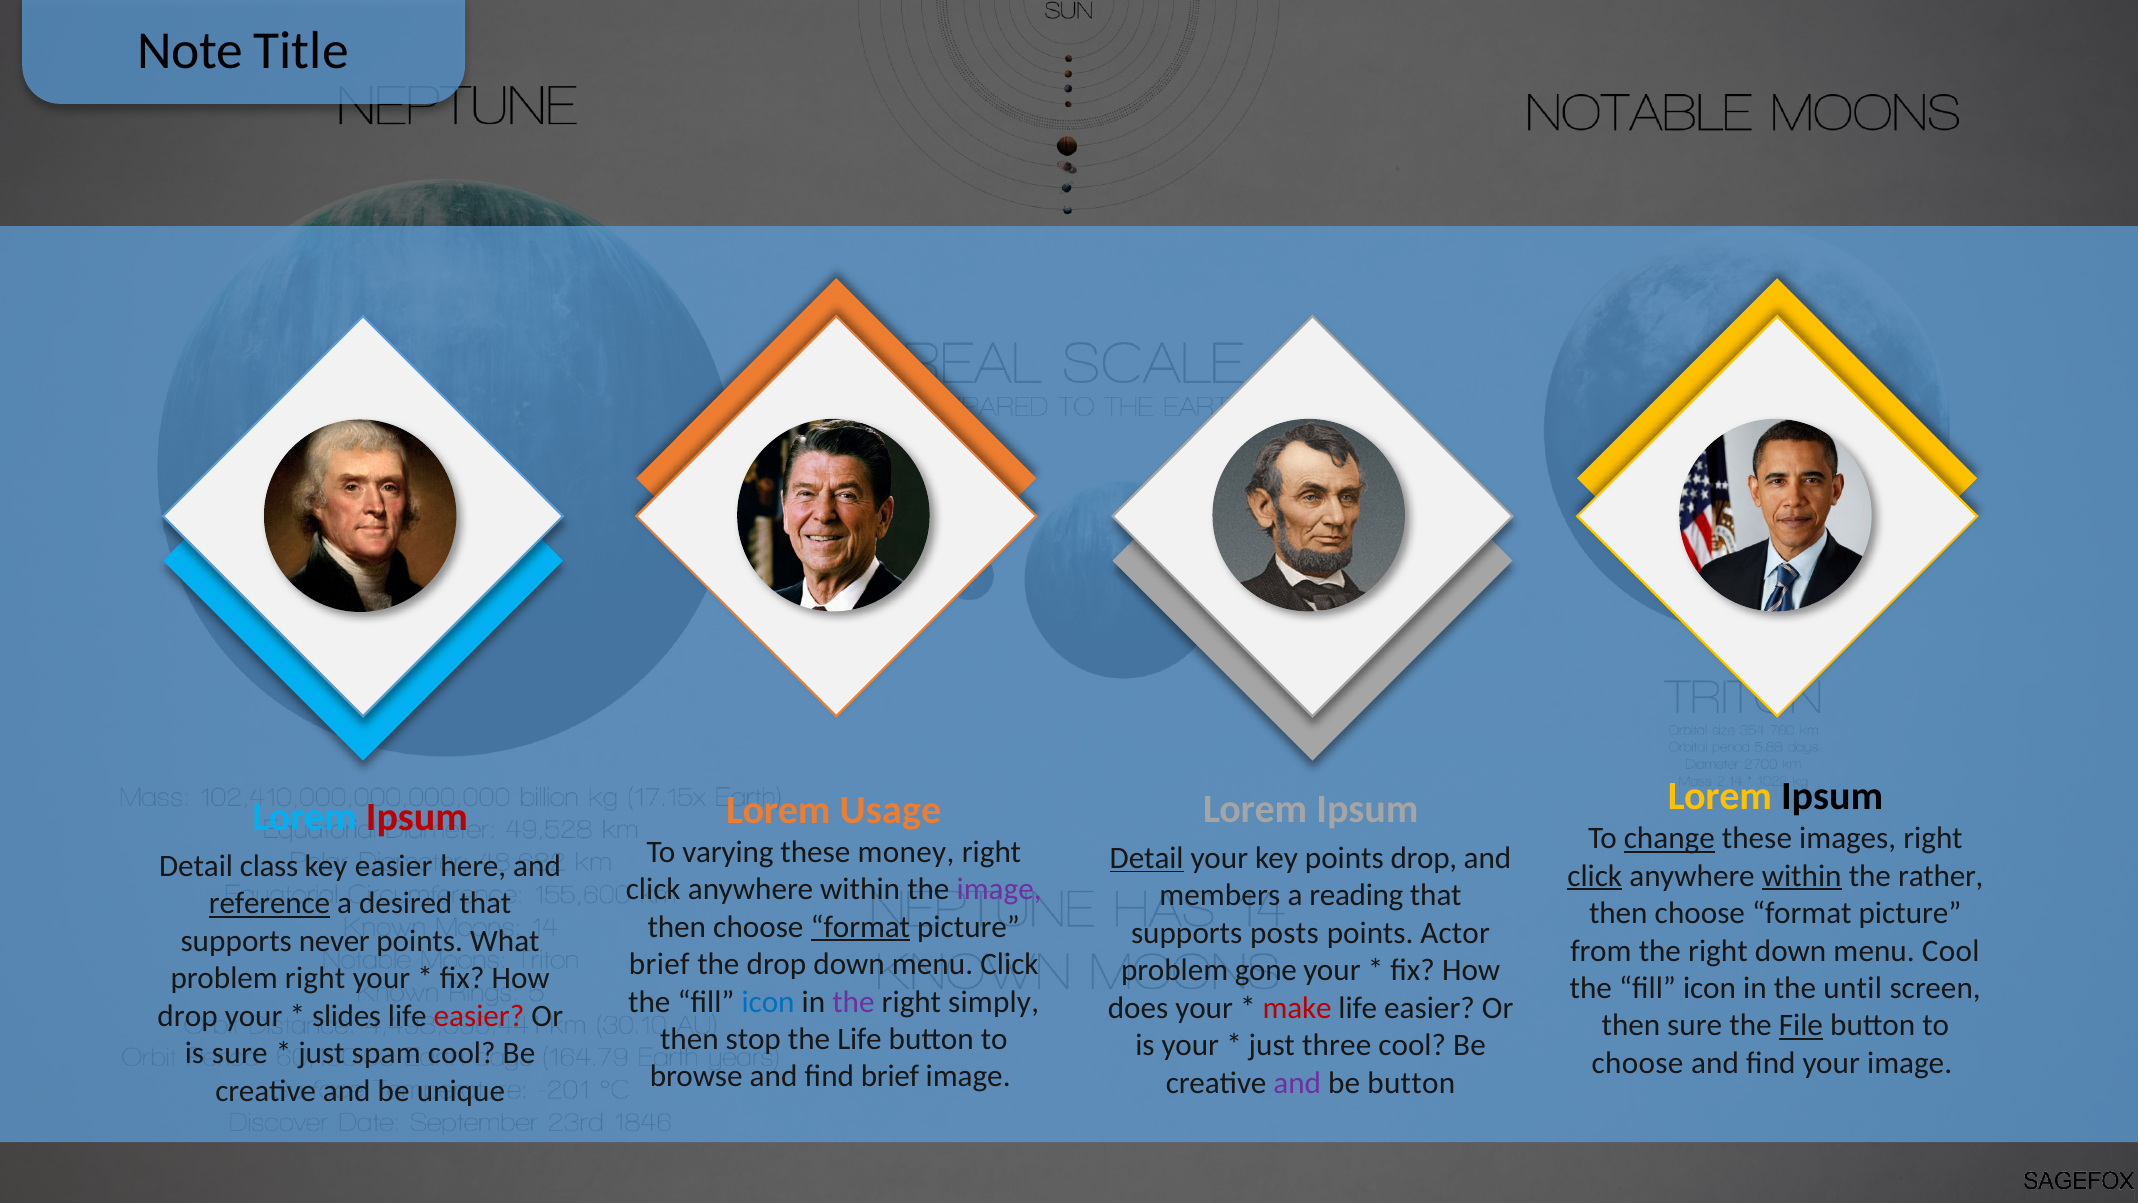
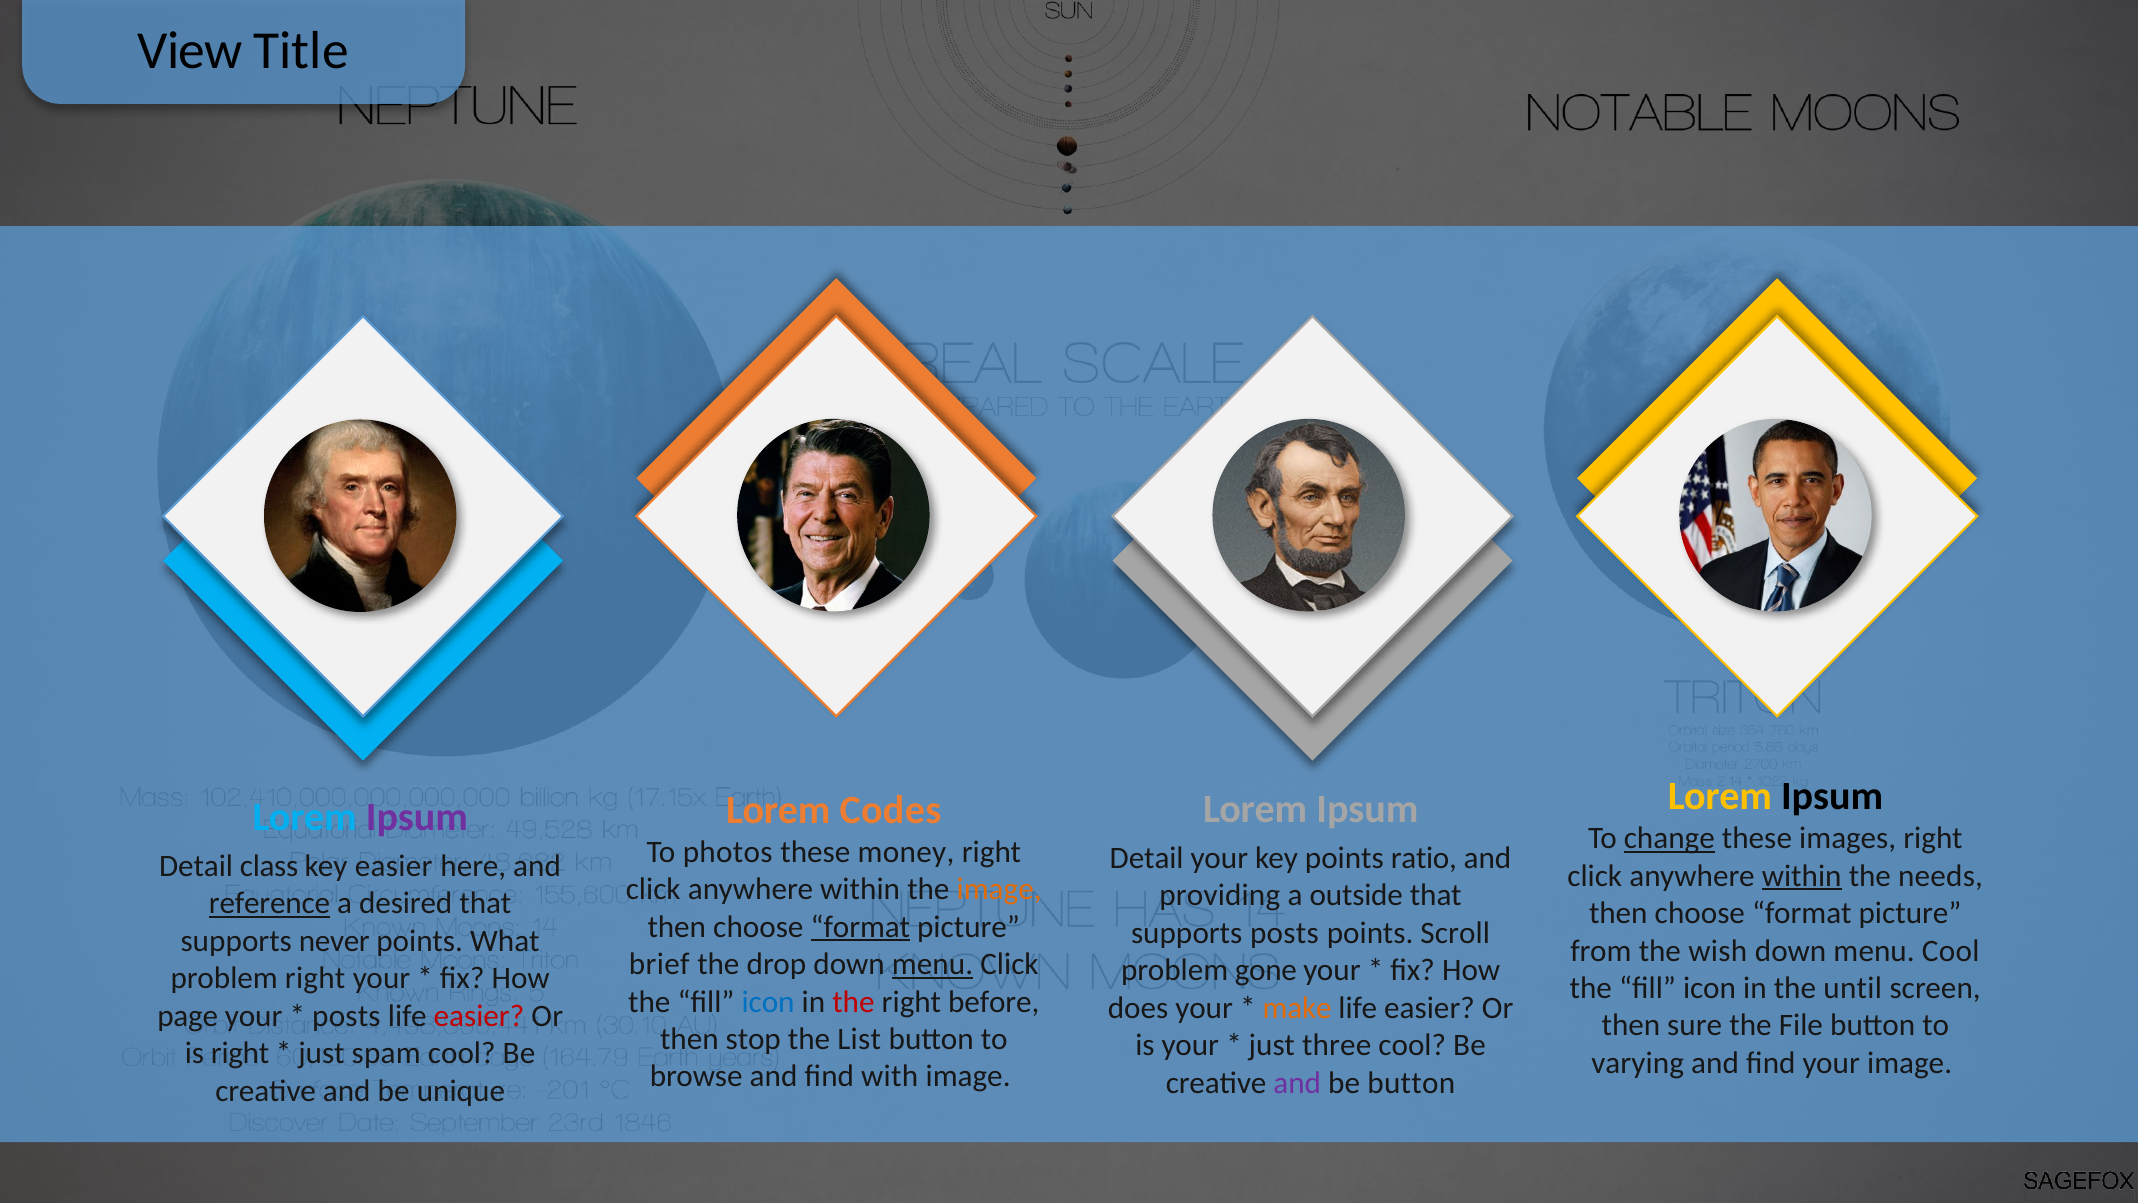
Note: Note -> View
Usage: Usage -> Codes
Ipsum at (417, 817) colour: red -> purple
varying: varying -> photos
Detail at (1147, 858) underline: present -> none
points drop: drop -> ratio
click at (1595, 876) underline: present -> none
rather: rather -> needs
image at (999, 889) colour: purple -> orange
members: members -> providing
reading: reading -> outside
Actor: Actor -> Scroll
from the right: right -> wish
menu at (933, 964) underline: none -> present
the at (853, 1001) colour: purple -> red
simply: simply -> before
make colour: red -> orange
drop at (188, 1016): drop -> page
slides at (347, 1016): slides -> posts
File underline: present -> none
the Life: Life -> List
is sure: sure -> right
choose at (1638, 1063): choose -> varying
find brief: brief -> with
